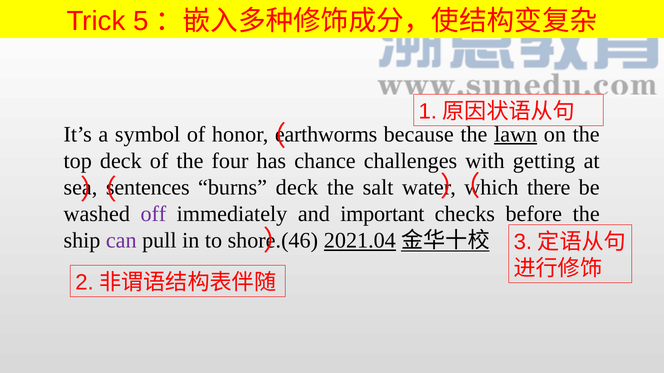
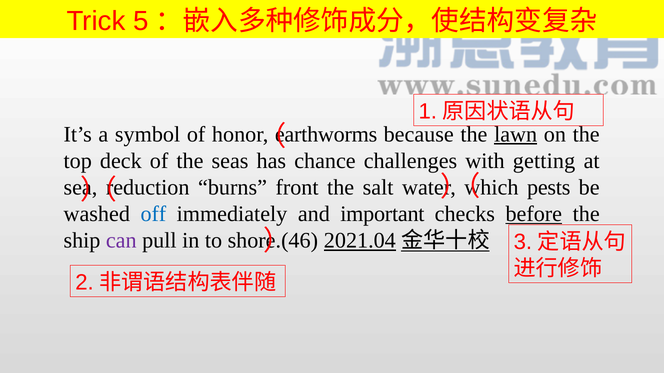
four: four -> seas
sentences: sentences -> reduction
burns deck: deck -> front
there: there -> pests
off colour: purple -> blue
before underline: none -> present
